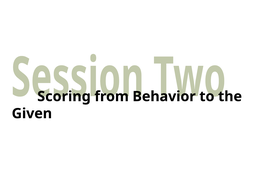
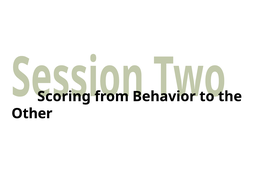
Given: Given -> Other
